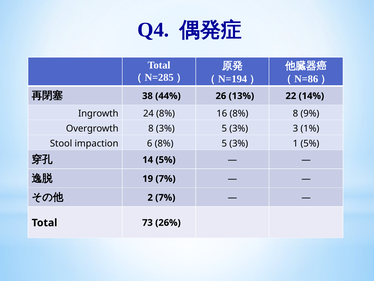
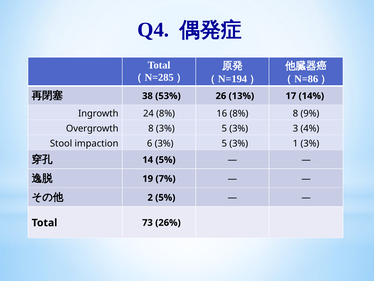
44%: 44% -> 53%
22: 22 -> 17
1%: 1% -> 4%
6 8%: 8% -> 3%
1 5%: 5% -> 3%
2 7%: 7% -> 5%
